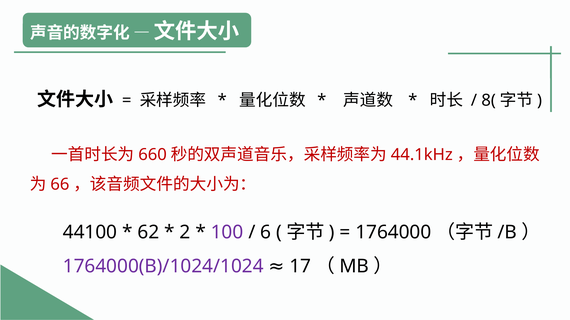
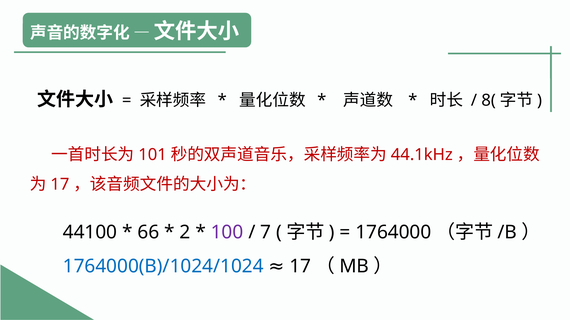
660: 660 -> 101
66 at (60, 185): 66 -> 17
62: 62 -> 66
6: 6 -> 7
1764000(B)/1024/1024 colour: purple -> blue
